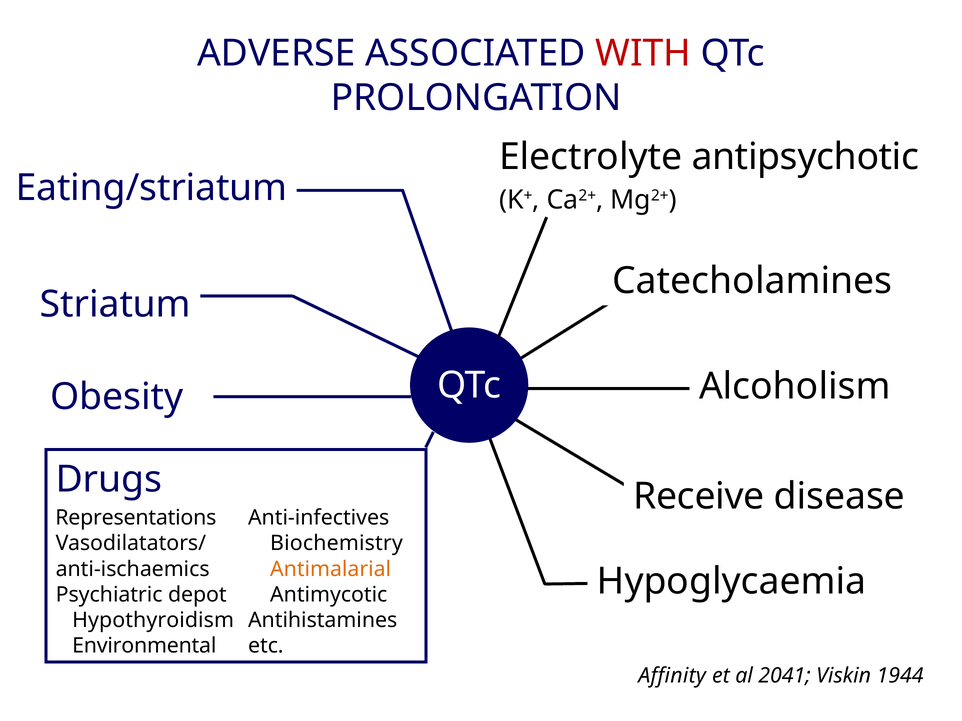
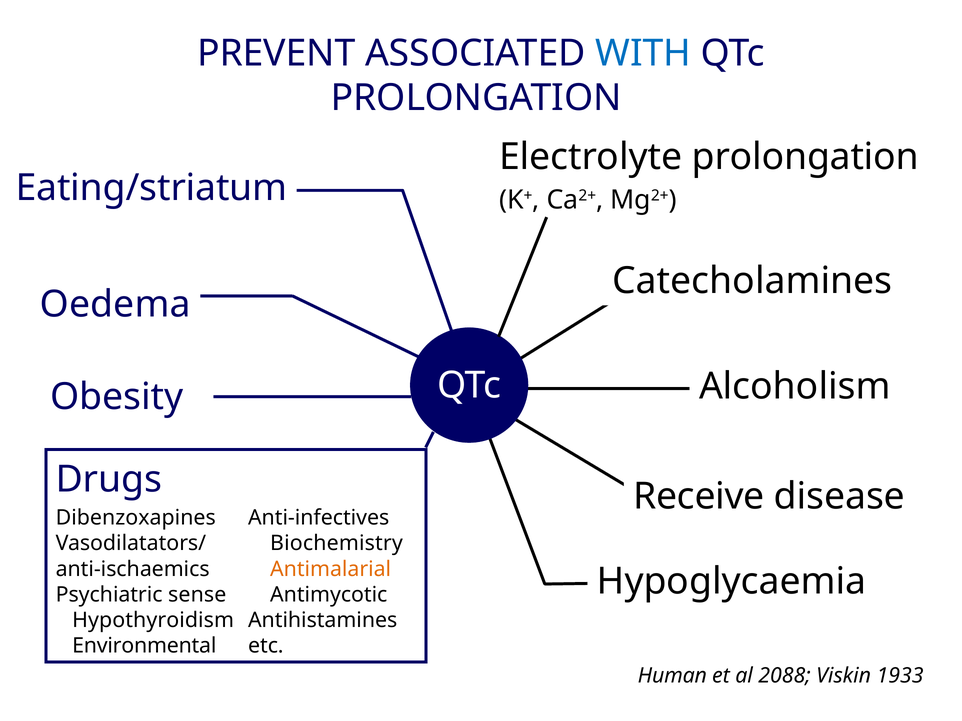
ADVERSE: ADVERSE -> PREVENT
WITH colour: red -> blue
Electrolyte antipsychotic: antipsychotic -> prolongation
Striatum: Striatum -> Oedema
Representations: Representations -> Dibenzoxapines
depot: depot -> sense
Affinity: Affinity -> Human
2041: 2041 -> 2088
1944: 1944 -> 1933
